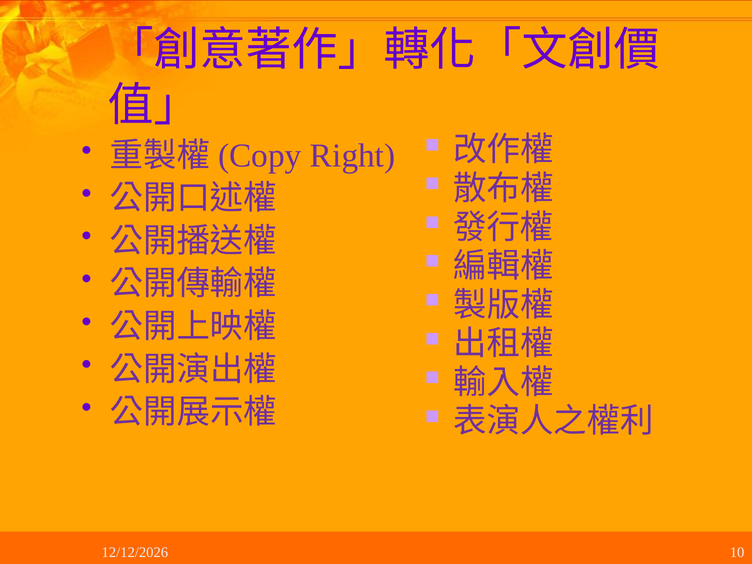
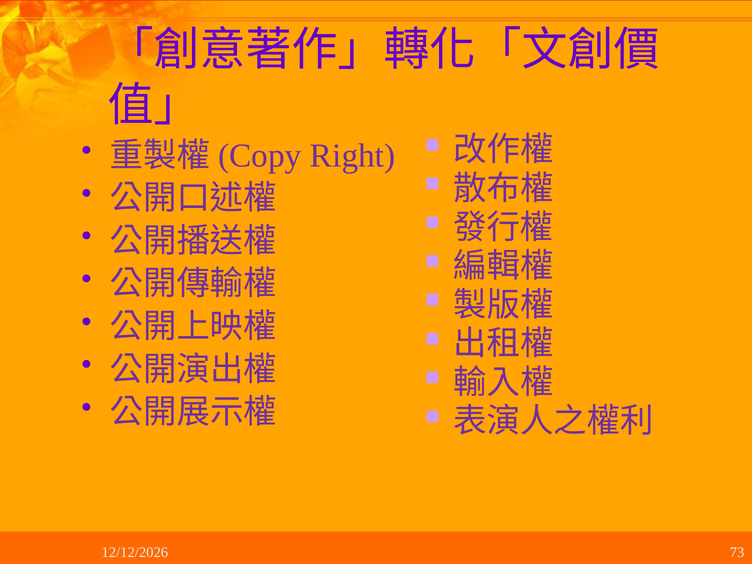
10: 10 -> 73
